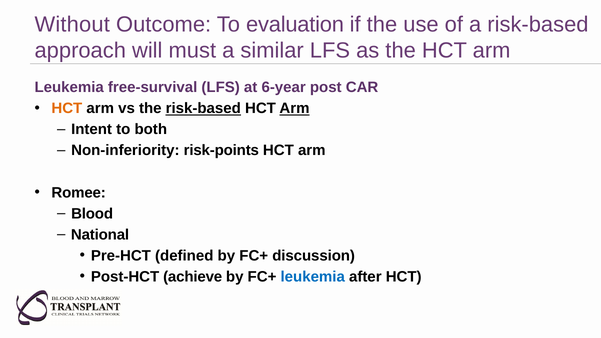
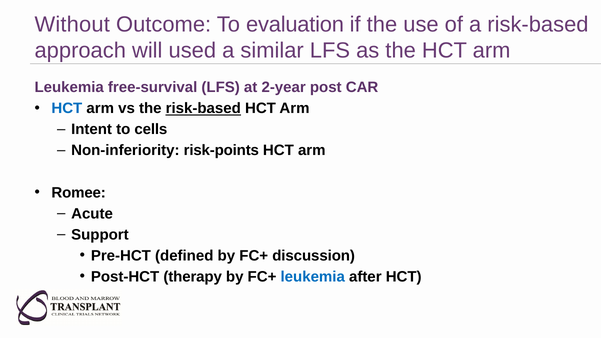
must: must -> used
6-year: 6-year -> 2-year
HCT at (67, 108) colour: orange -> blue
Arm at (295, 108) underline: present -> none
both: both -> cells
Blood: Blood -> Acute
National: National -> Support
achieve: achieve -> therapy
